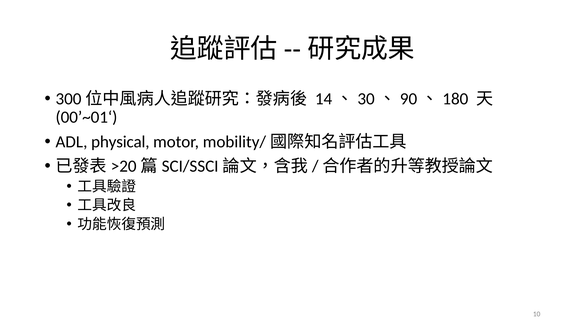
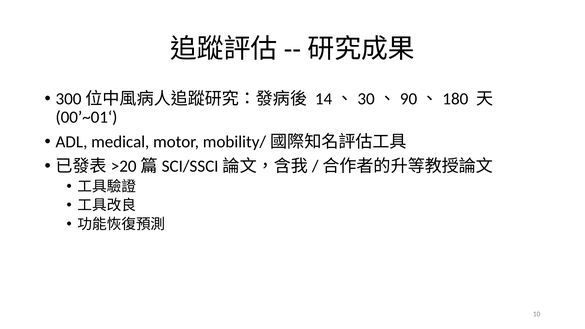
physical: physical -> medical
